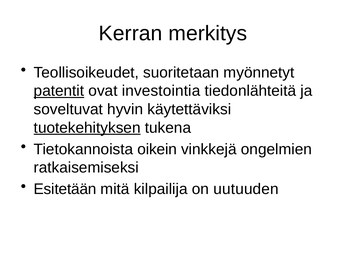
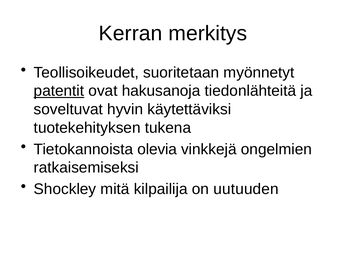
investointia: investointia -> hakusanoja
tuotekehityksen underline: present -> none
oikein: oikein -> olevia
Esitetään: Esitetään -> Shockley
